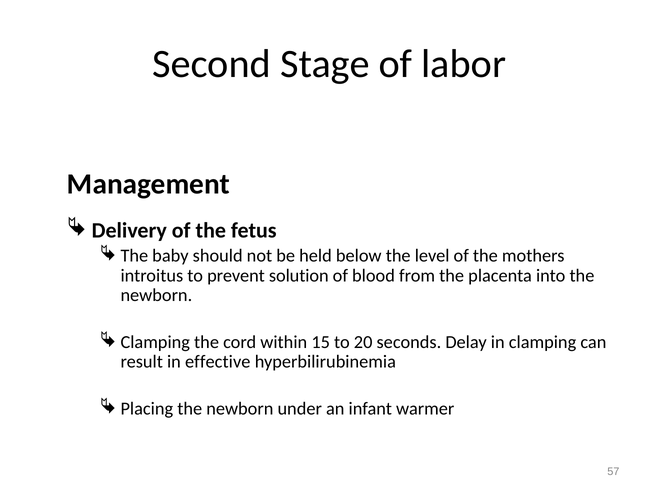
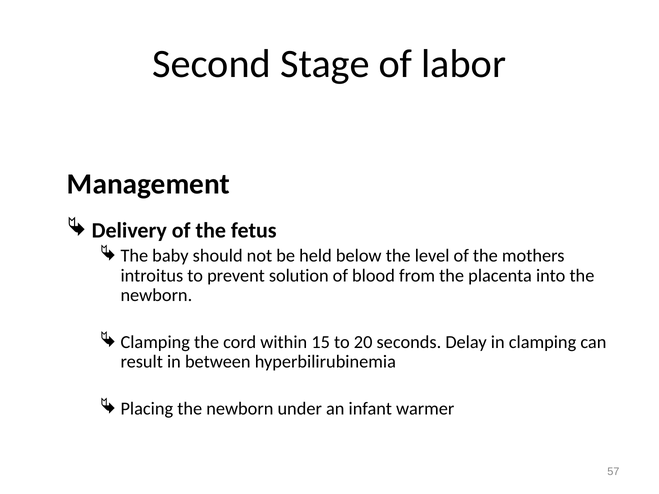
effective: effective -> between
